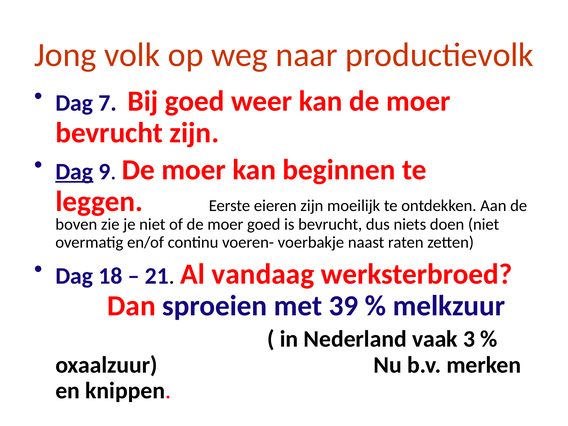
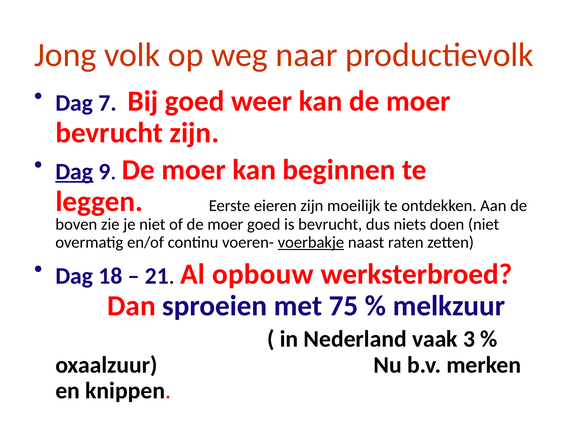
voerbakje underline: none -> present
vandaag: vandaag -> opbouw
39: 39 -> 75
